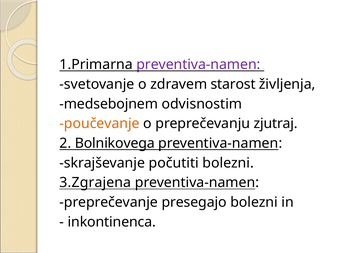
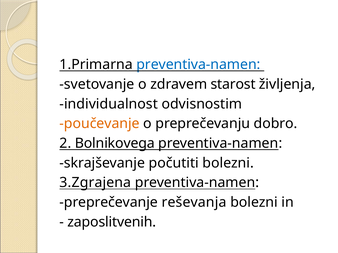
preventiva-namen at (198, 65) colour: purple -> blue
medsebojnem: medsebojnem -> individualnost
zjutraj: zjutraj -> dobro
presegajo: presegajo -> reševanja
inkontinenca: inkontinenca -> zaposlitvenih
